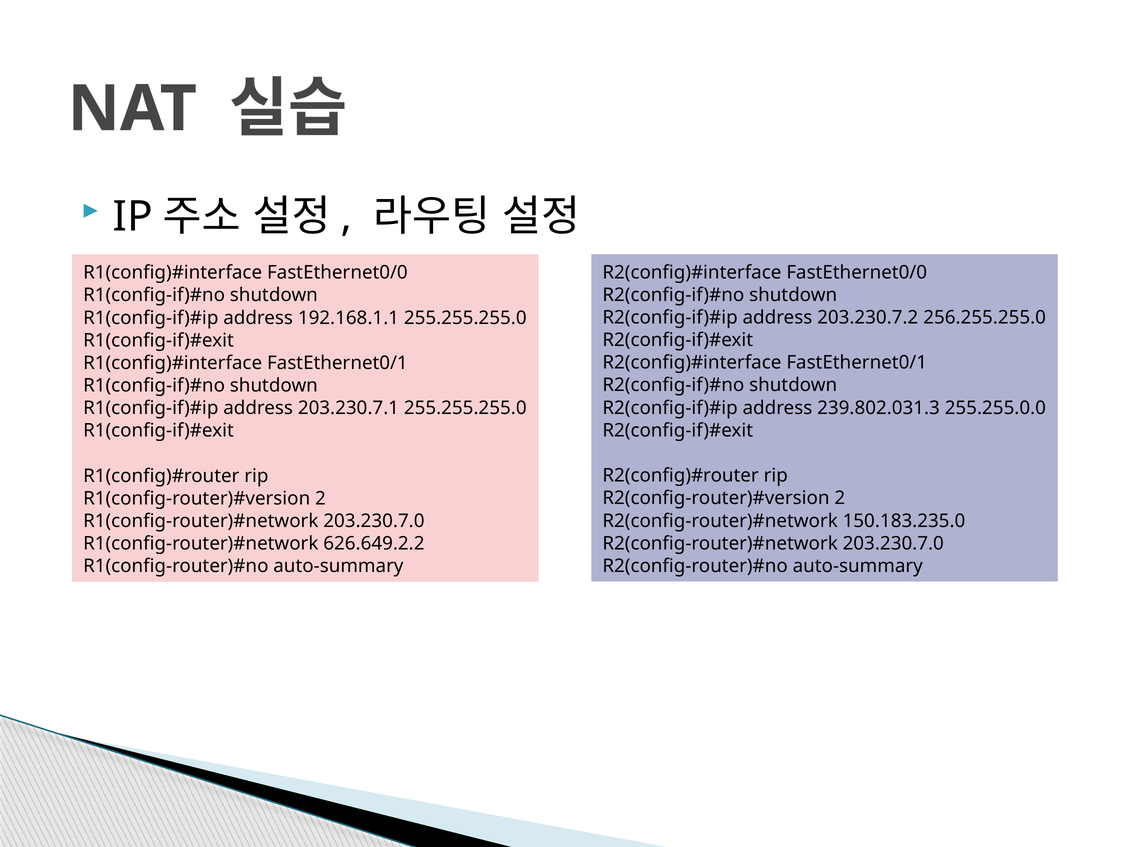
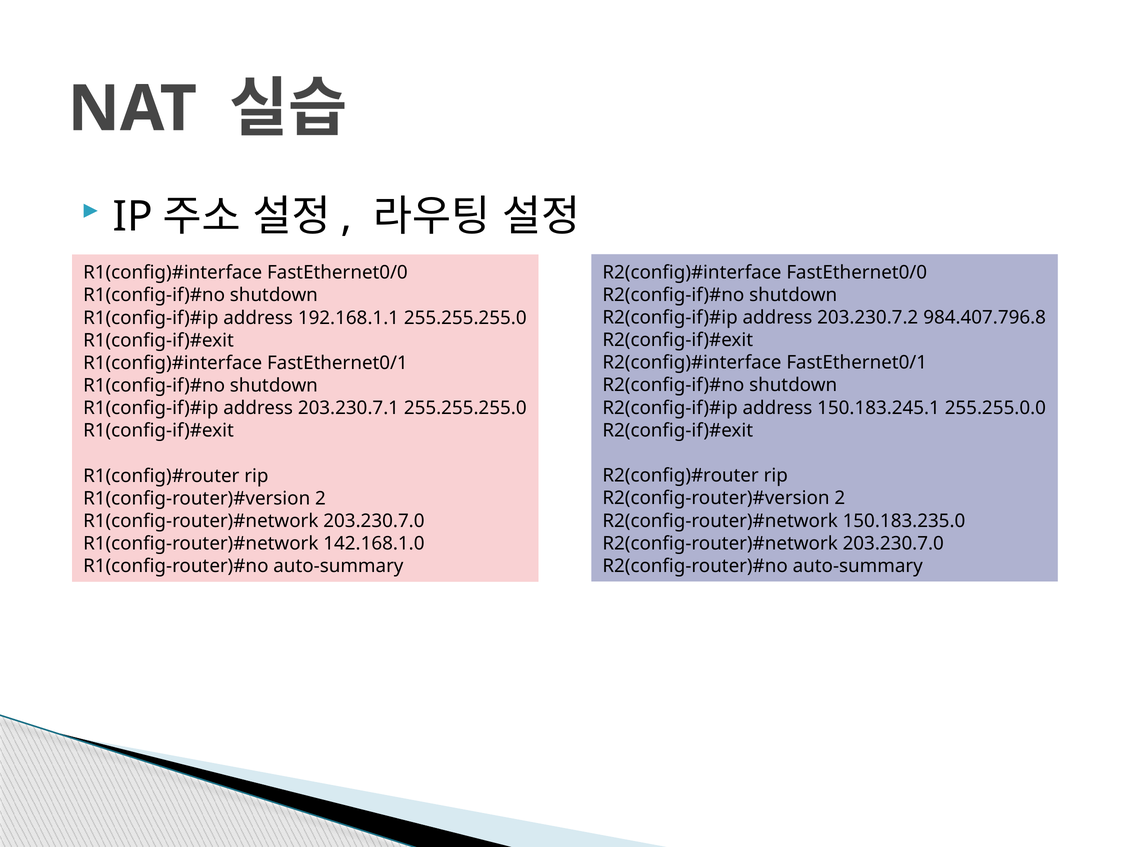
256.255.255.0: 256.255.255.0 -> 984.407.796.8
239.802.031.3: 239.802.031.3 -> 150.183.245.1
626.649.2.2: 626.649.2.2 -> 142.168.1.0
